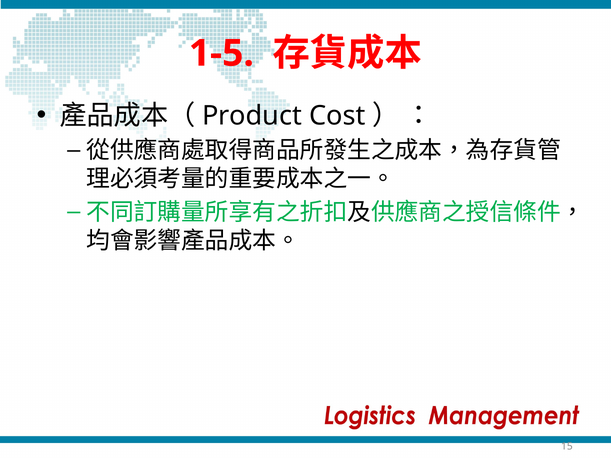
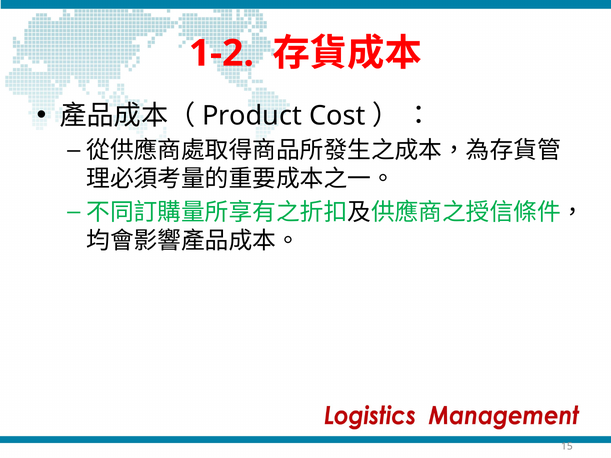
1-5: 1-5 -> 1-2
